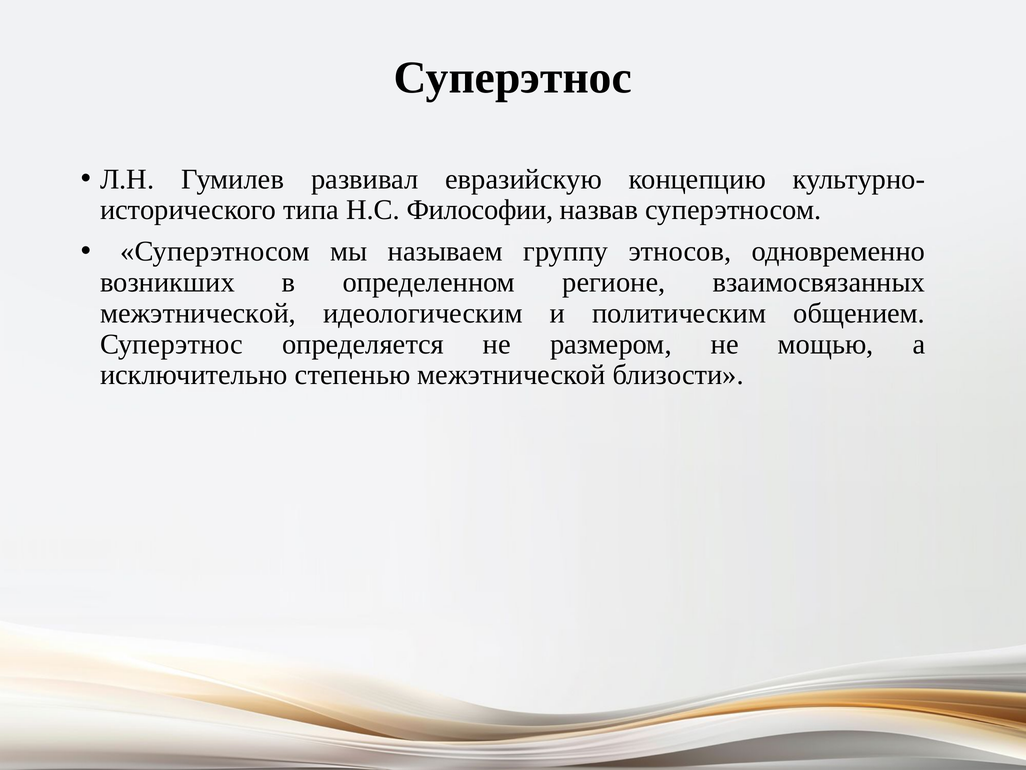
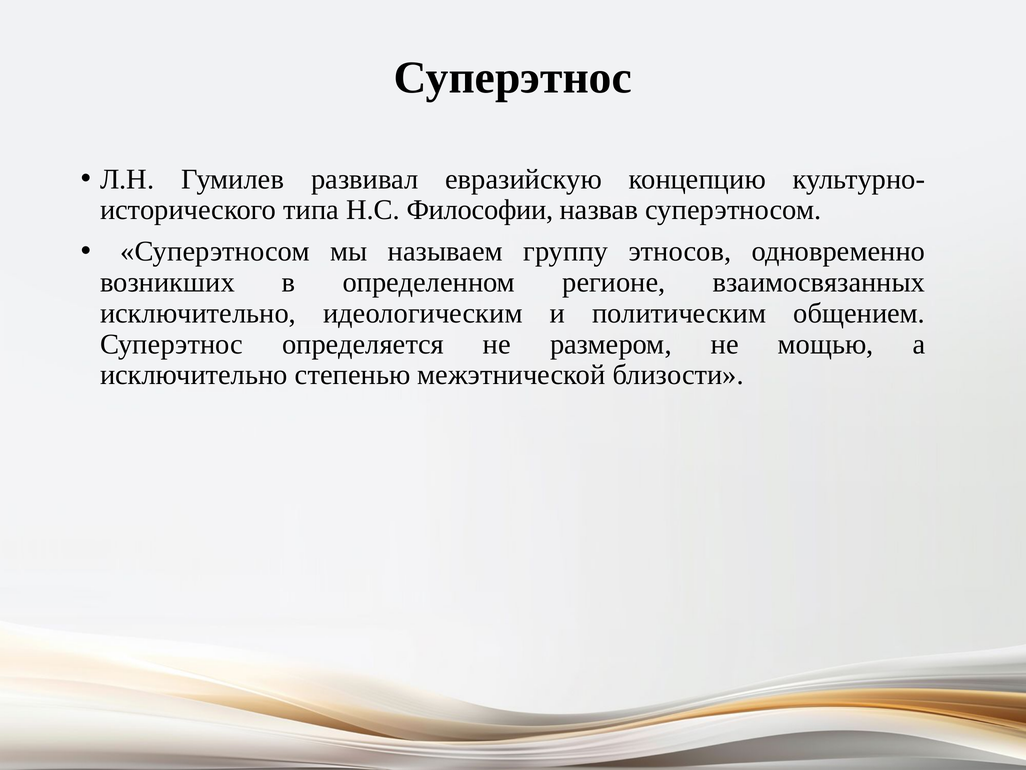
межэтнической at (198, 313): межэтнической -> исключительно
